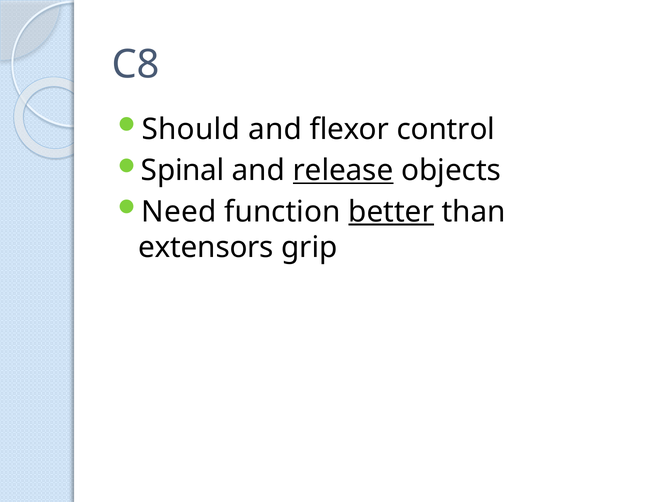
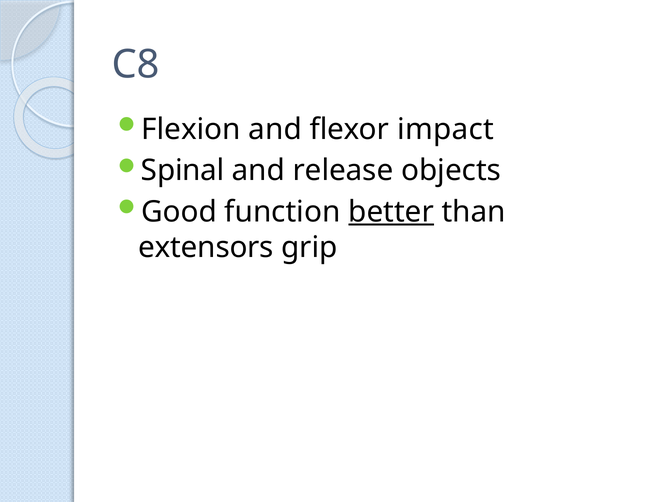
Should: Should -> Flexion
control: control -> impact
release underline: present -> none
Need: Need -> Good
